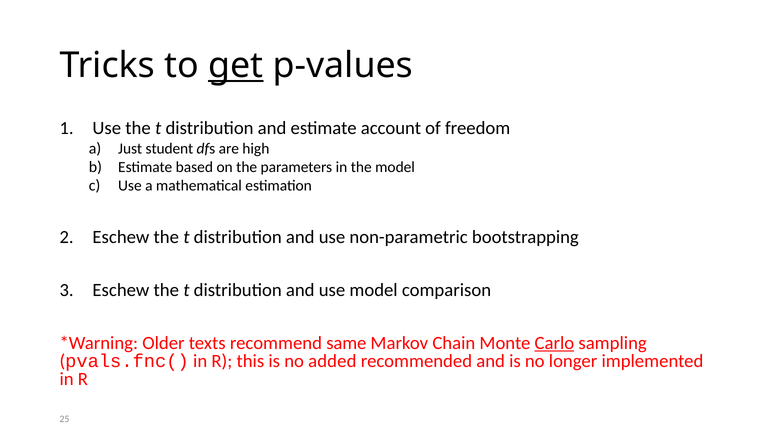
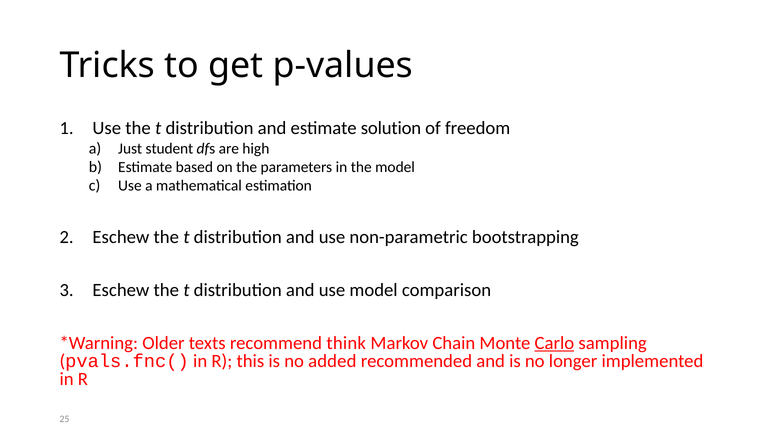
get underline: present -> none
account: account -> solution
same: same -> think
